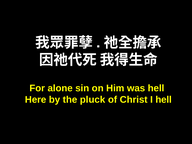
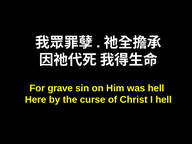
alone: alone -> grave
pluck: pluck -> curse
